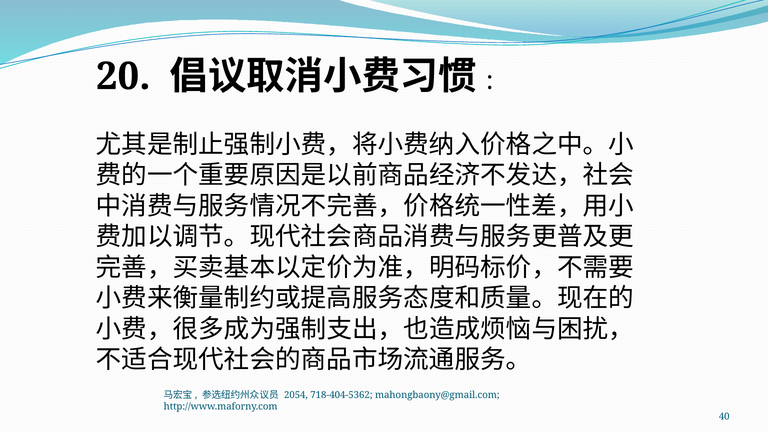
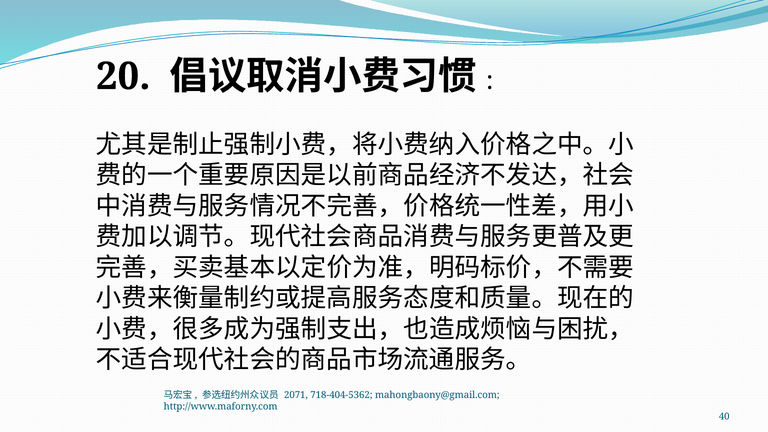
2054: 2054 -> 2071
